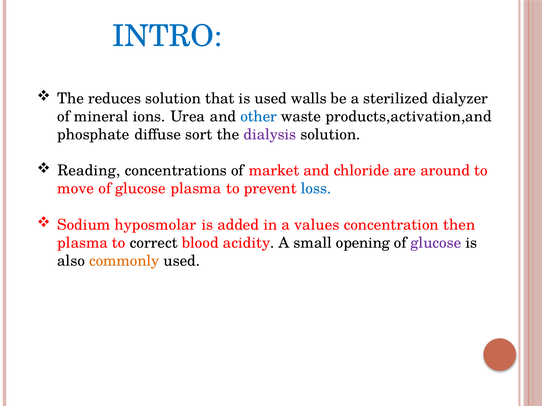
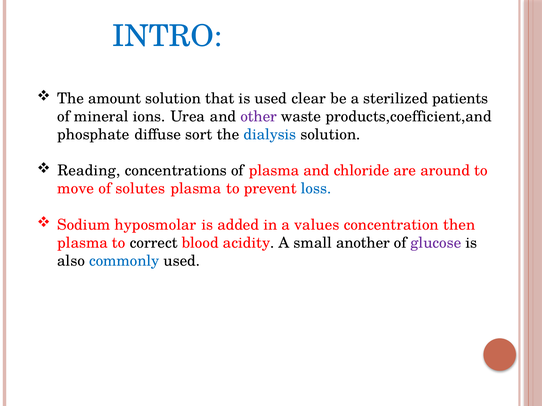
reduces: reduces -> amount
walls: walls -> clear
dialyzer: dialyzer -> patients
other colour: blue -> purple
products,activation,and: products,activation,and -> products,coefficient,and
dialysis colour: purple -> blue
of market: market -> plasma
glucose at (140, 189): glucose -> solutes
opening: opening -> another
commonly colour: orange -> blue
